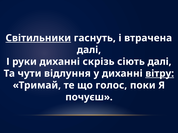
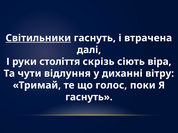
руки диханні: диханні -> століття
сіють далі: далі -> віра
вітру underline: present -> none
почуєш at (89, 97): почуєш -> гаснуть
